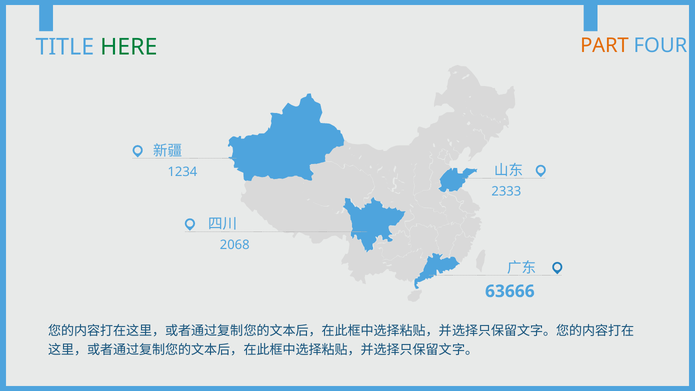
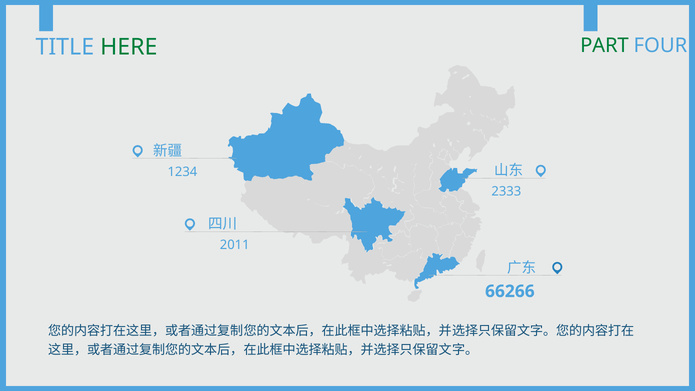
PART colour: orange -> green
2068: 2068 -> 2011
63666: 63666 -> 66266
